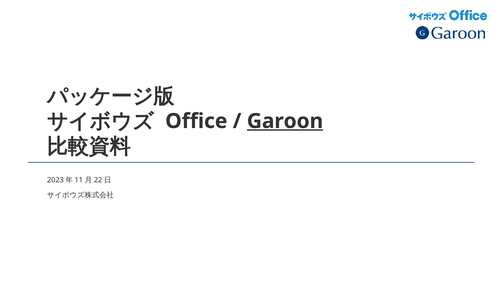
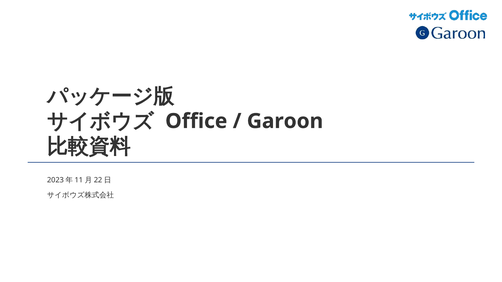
Garoon underline: present -> none
